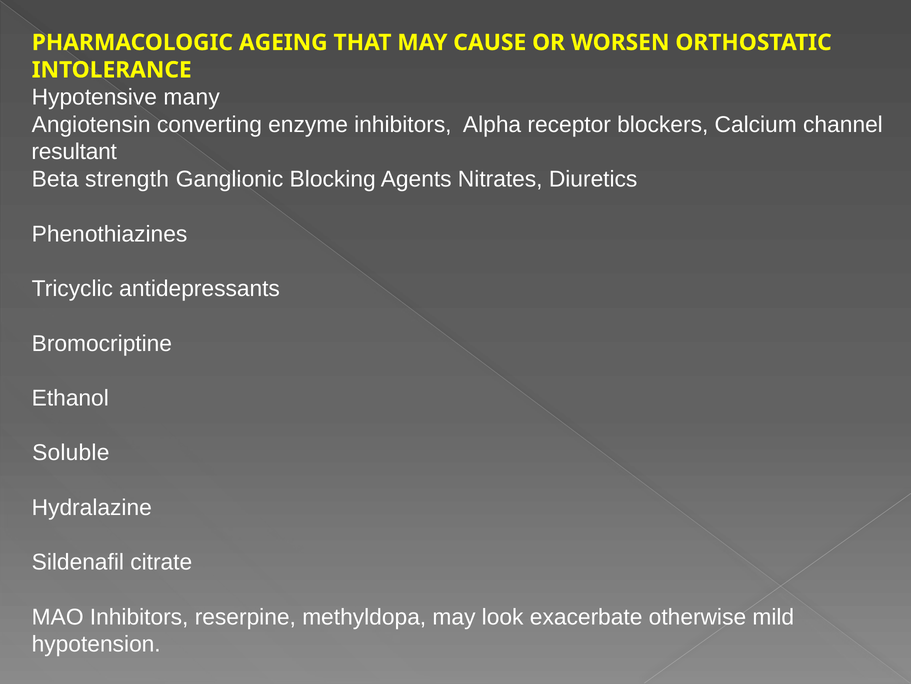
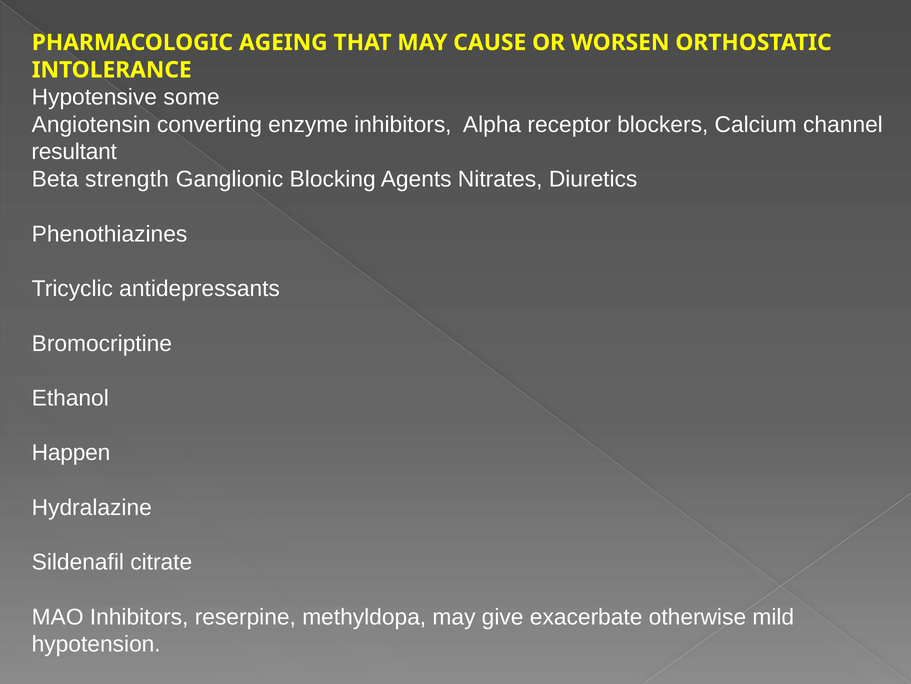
many: many -> some
Soluble: Soluble -> Happen
look: look -> give
